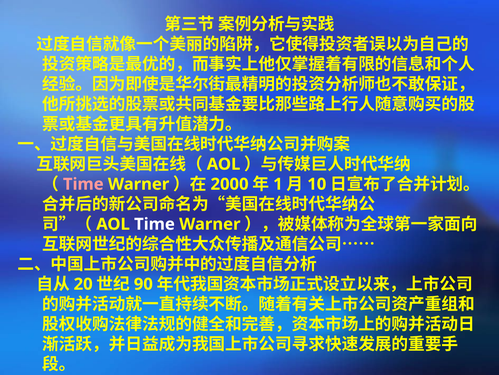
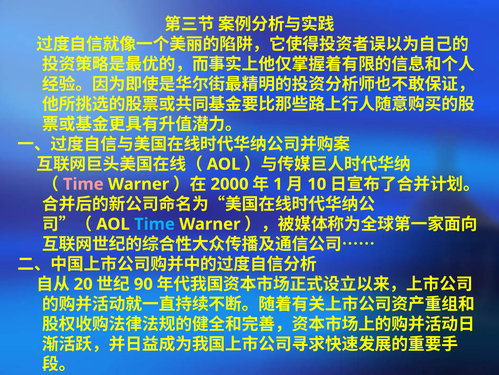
Time at (154, 224) colour: white -> light blue
